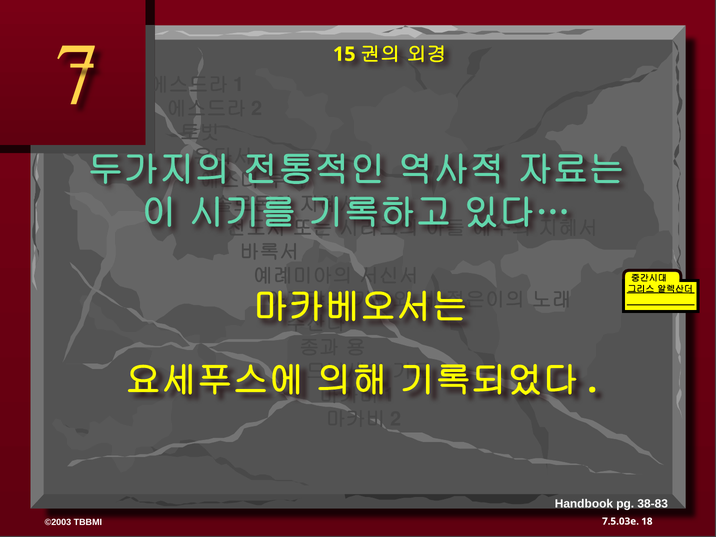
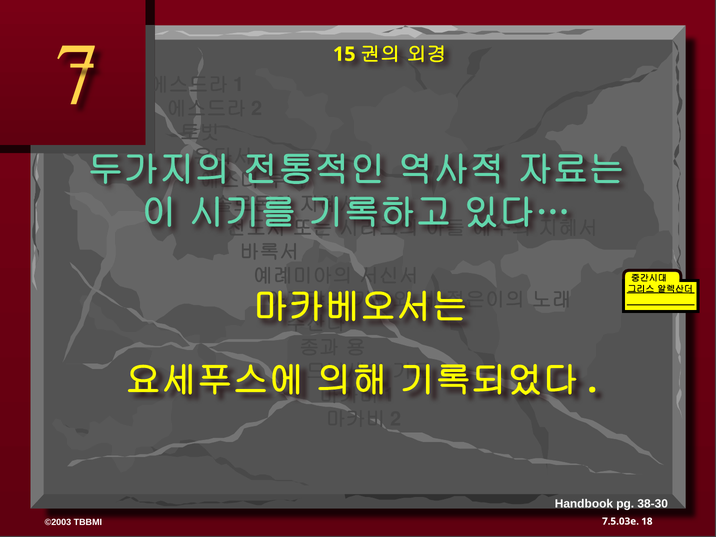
38-83: 38-83 -> 38-30
